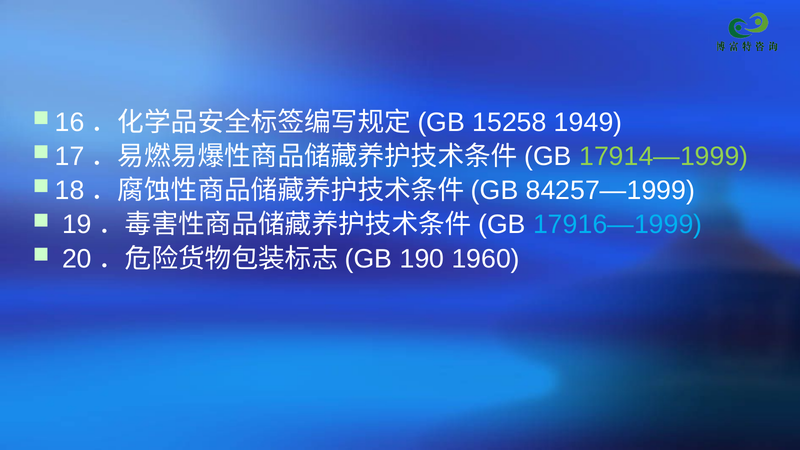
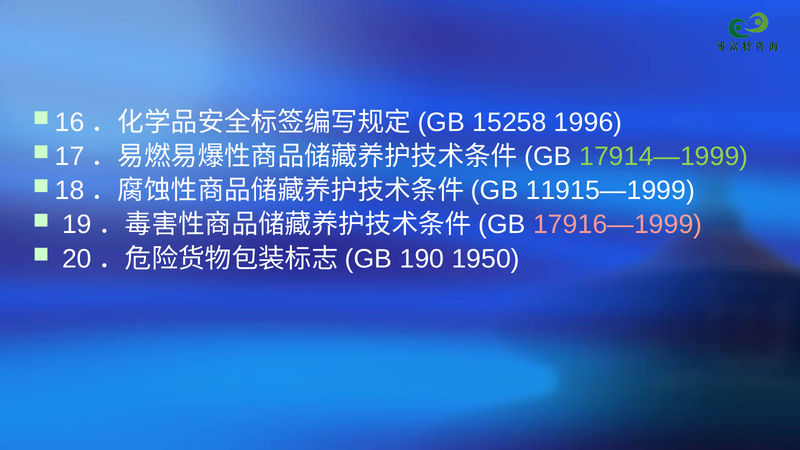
1949: 1949 -> 1996
84257—1999: 84257—1999 -> 11915—1999
17916—1999 colour: light blue -> pink
1960: 1960 -> 1950
